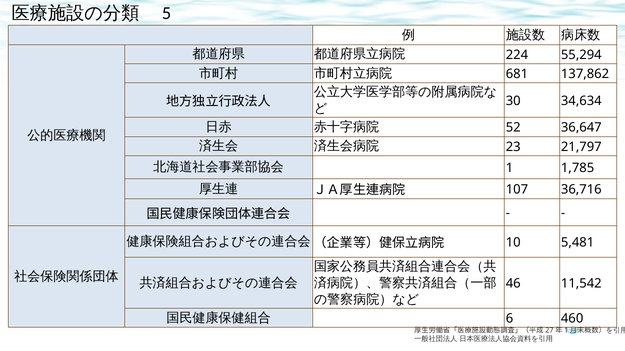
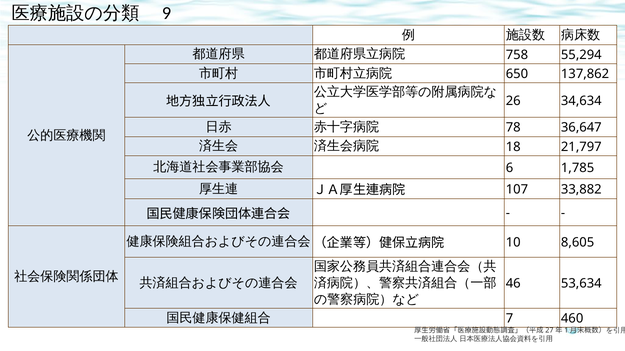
5: 5 -> 9
224: 224 -> 758
681: 681 -> 650
30: 30 -> 26
52: 52 -> 78
23: 23 -> 18
1: 1 -> 6
36,716: 36,716 -> 33,882
5,481: 5,481 -> 8,605
11,542: 11,542 -> 53,634
6: 6 -> 7
